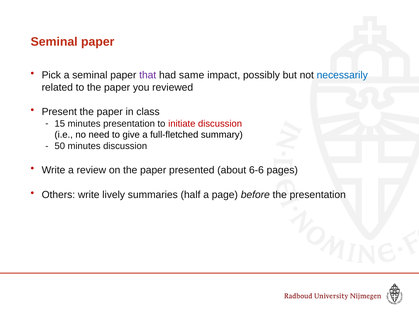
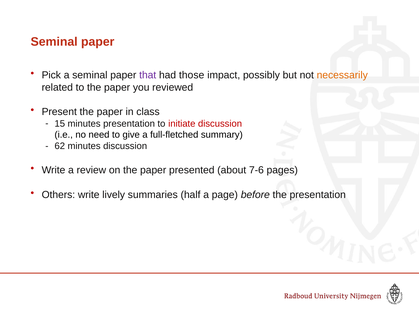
same: same -> those
necessarily colour: blue -> orange
50: 50 -> 62
6-6: 6-6 -> 7-6
